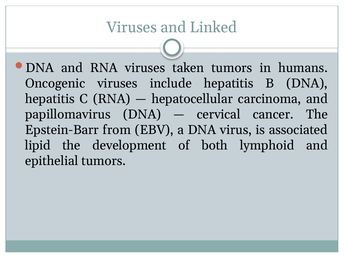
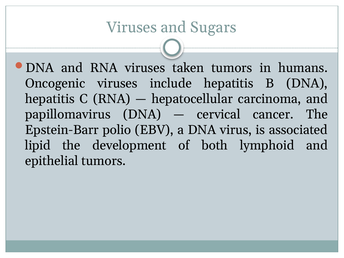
Linked: Linked -> Sugars
from: from -> polio
